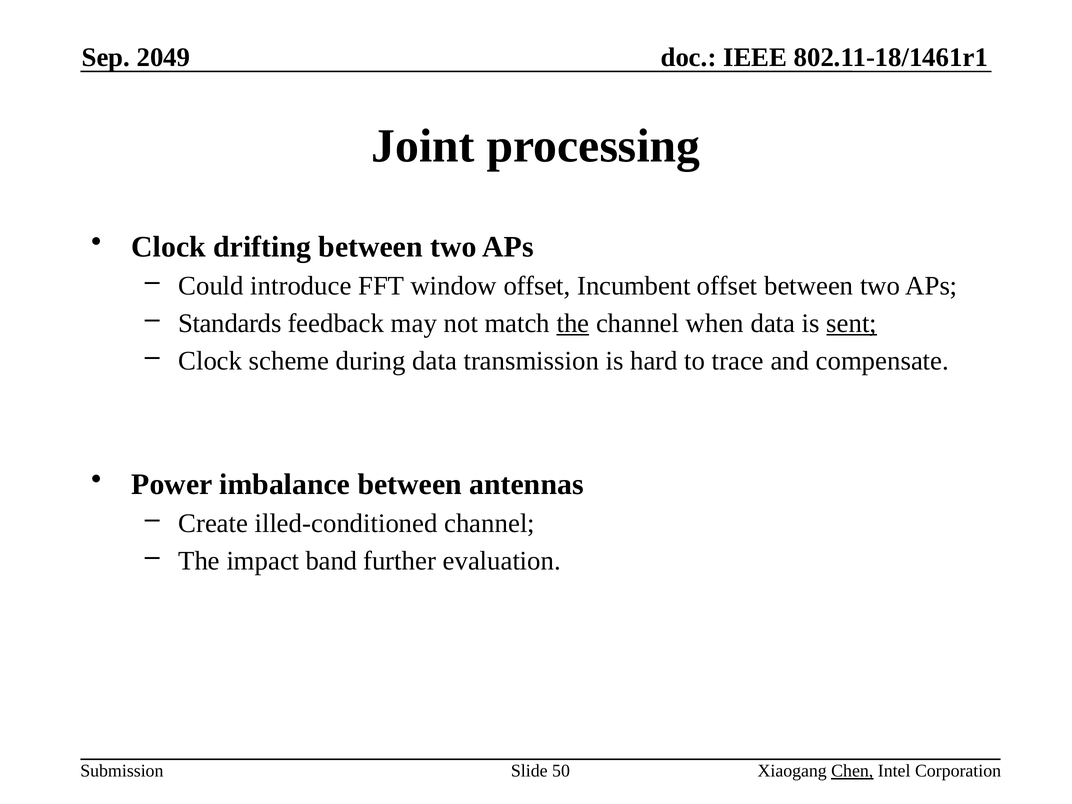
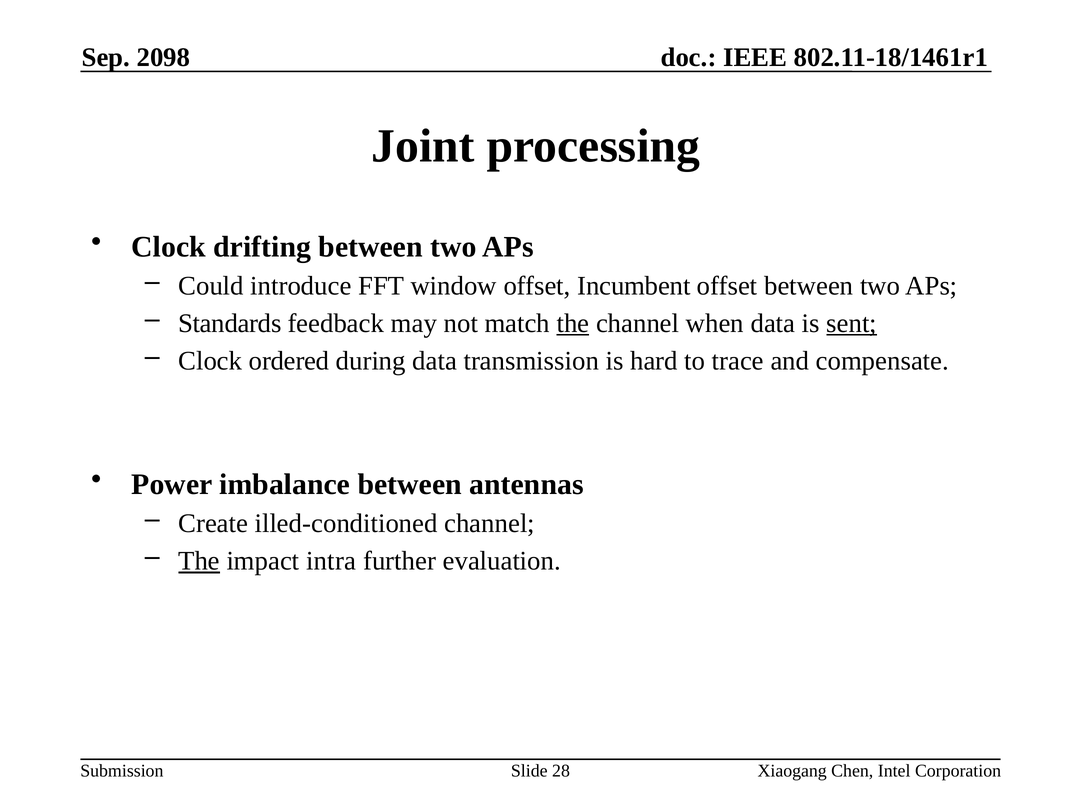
2049: 2049 -> 2098
scheme: scheme -> ordered
The at (199, 561) underline: none -> present
band: band -> intra
50: 50 -> 28
Chen underline: present -> none
